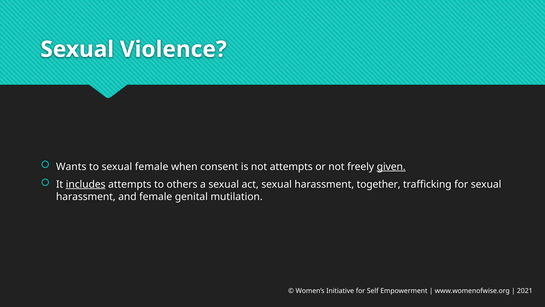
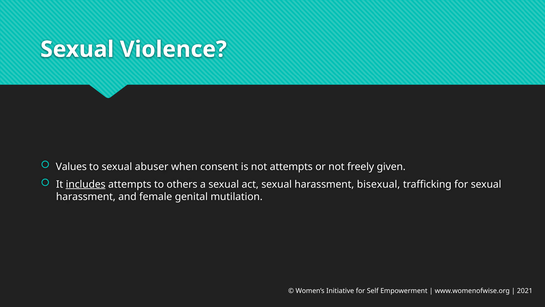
Wants: Wants -> Values
sexual female: female -> abuser
given underline: present -> none
together: together -> bisexual
